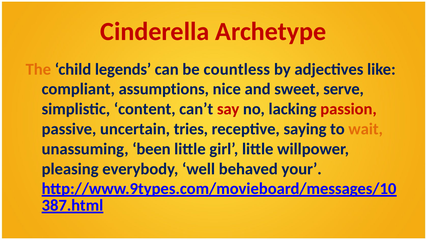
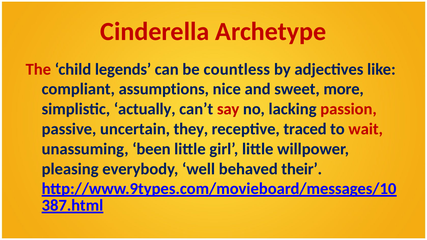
The colour: orange -> red
serve: serve -> more
content: content -> actually
tries: tries -> they
saying: saying -> traced
wait colour: orange -> red
your: your -> their
